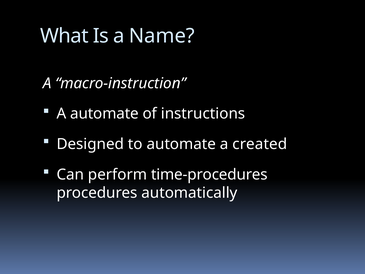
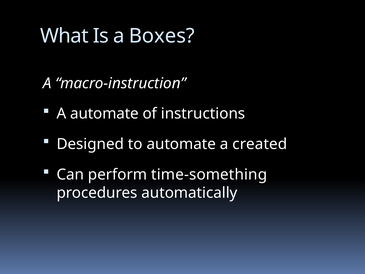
Name: Name -> Boxes
time-procedures: time-procedures -> time-something
